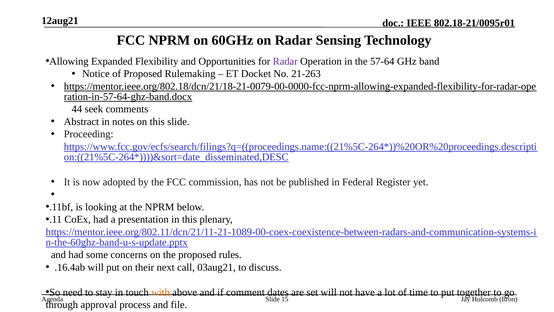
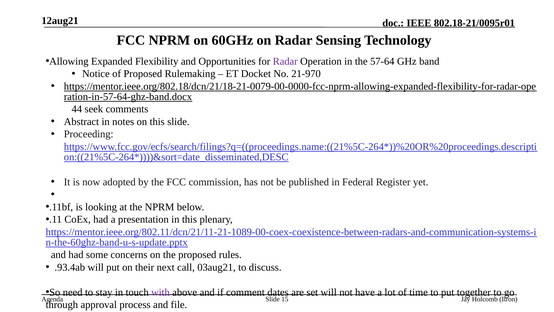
21-263: 21-263 -> 21-970
.16.4ab: .16.4ab -> .93.4ab
with colour: orange -> purple
